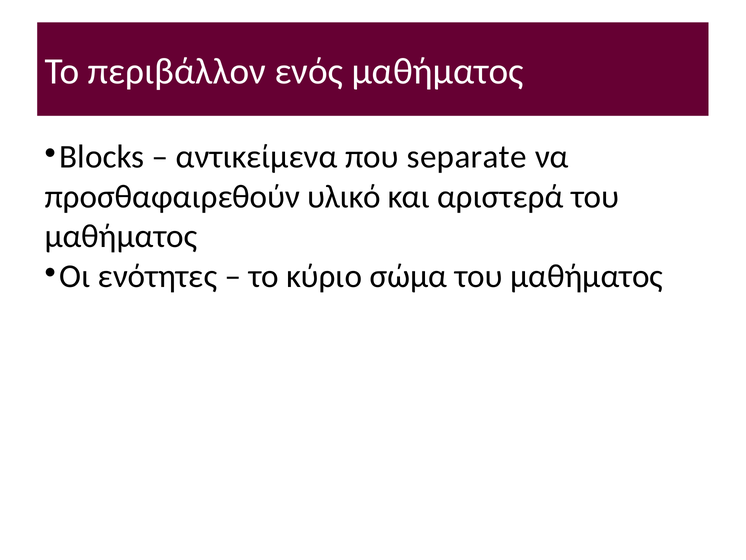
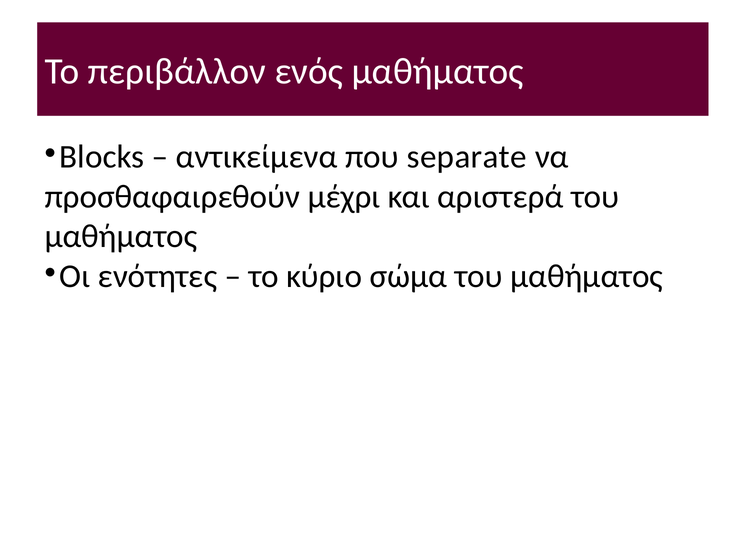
υλικό: υλικό -> μέχρι
